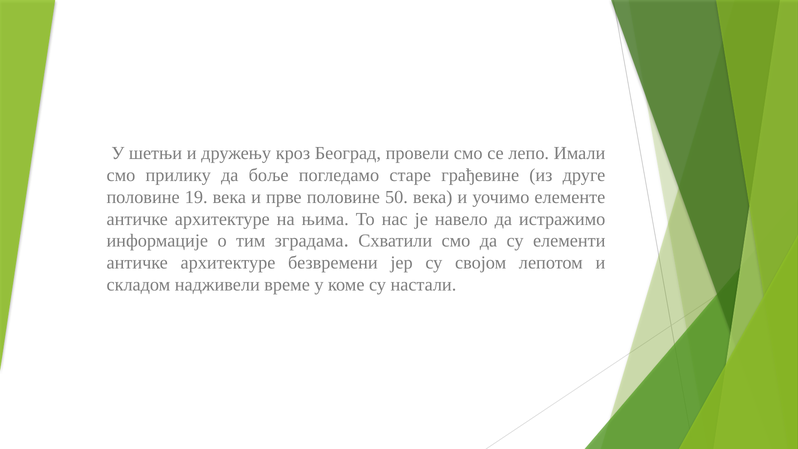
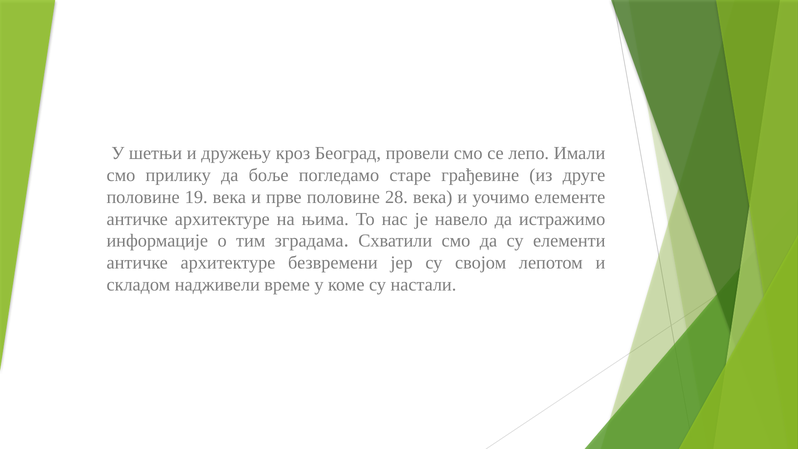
50: 50 -> 28
